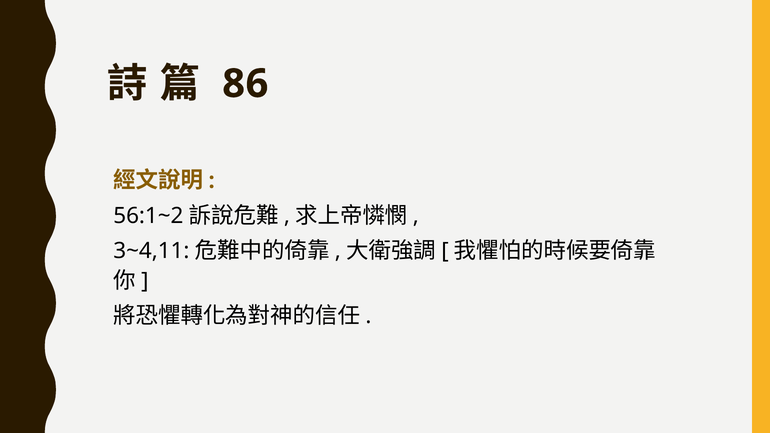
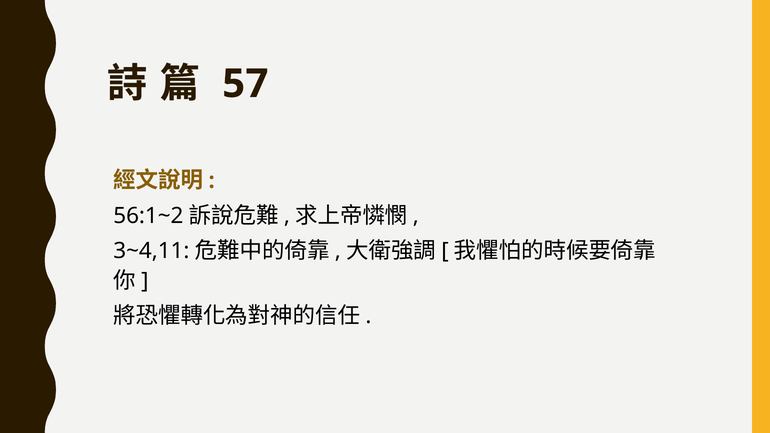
86: 86 -> 57
